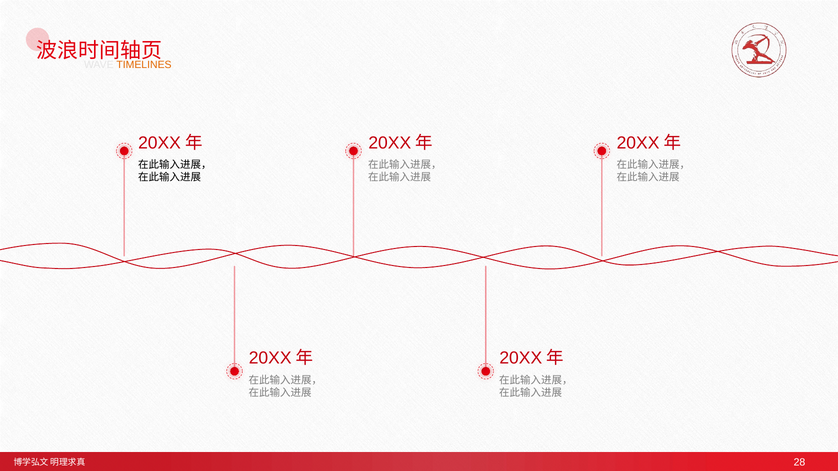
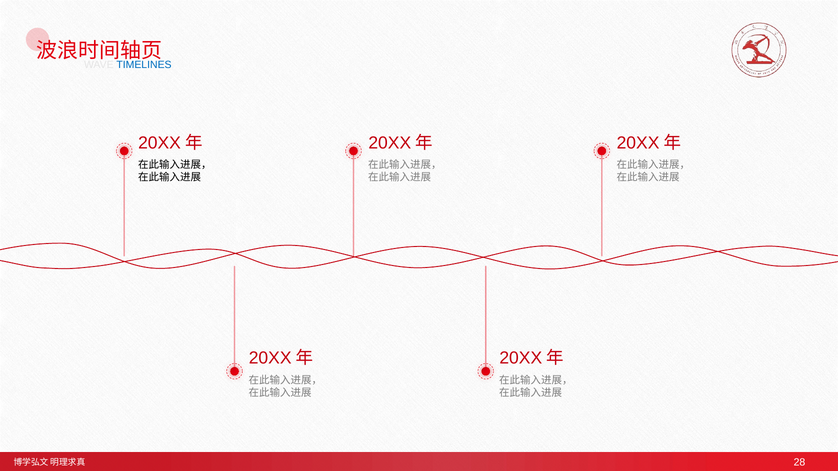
TIMELINES colour: orange -> blue
